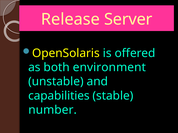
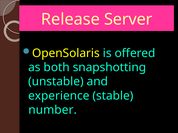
environment: environment -> snapshotting
capabilities: capabilities -> experience
